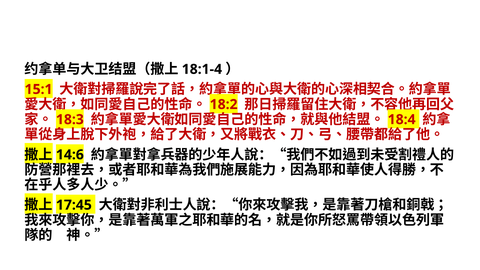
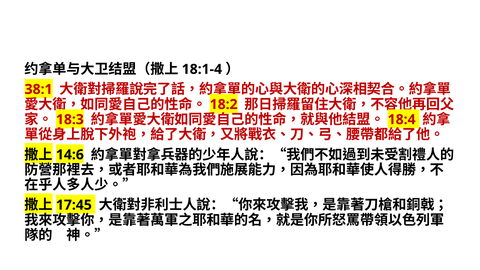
15:1: 15:1 -> 38:1
